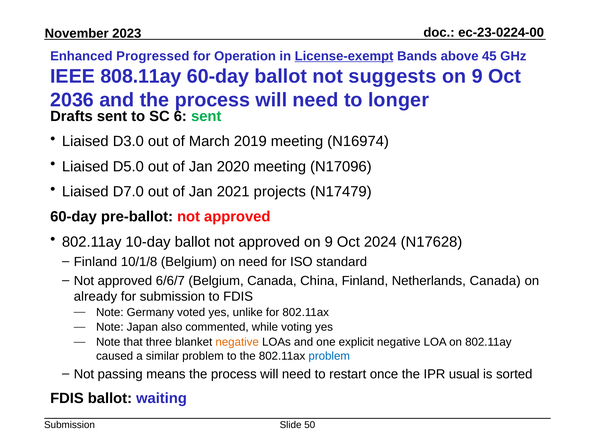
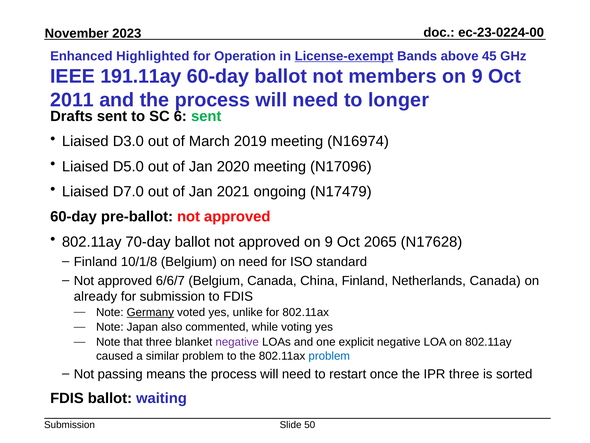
Progressed: Progressed -> Highlighted
808.11ay: 808.11ay -> 191.11ay
suggests: suggests -> members
2036: 2036 -> 2011
projects: projects -> ongoing
10-day: 10-day -> 70-day
2024: 2024 -> 2065
Germany underline: none -> present
negative at (237, 342) colour: orange -> purple
IPR usual: usual -> three
